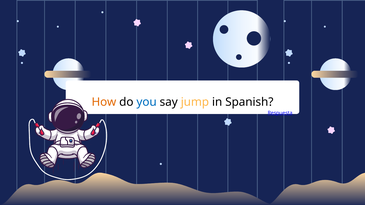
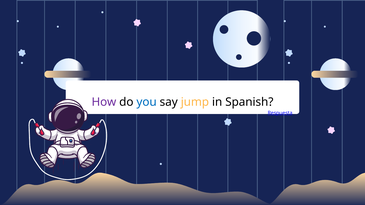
How colour: orange -> purple
